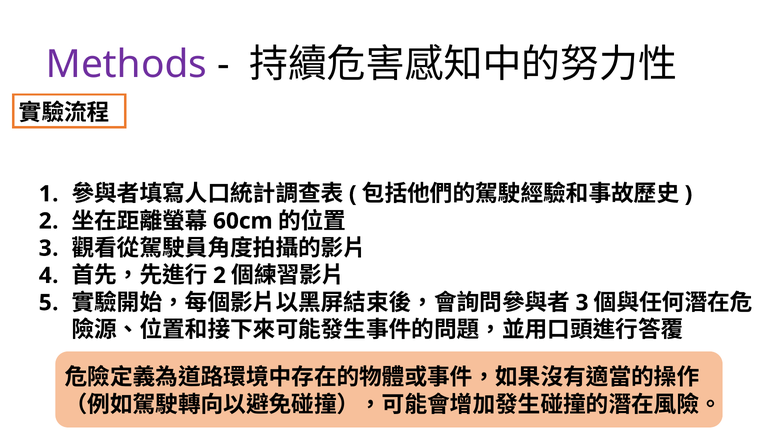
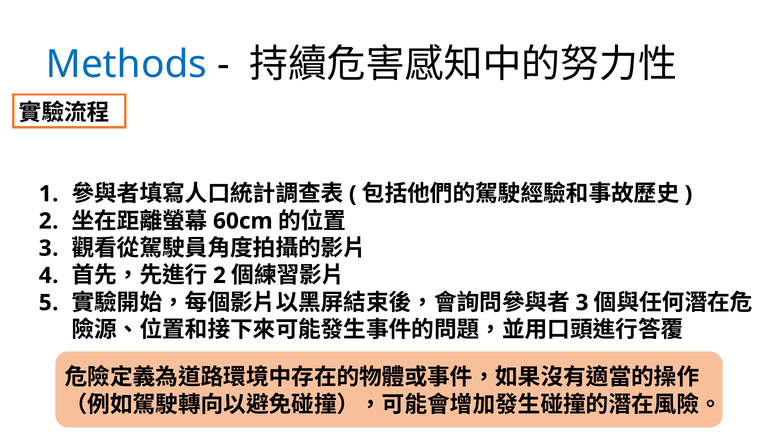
Methods colour: purple -> blue
